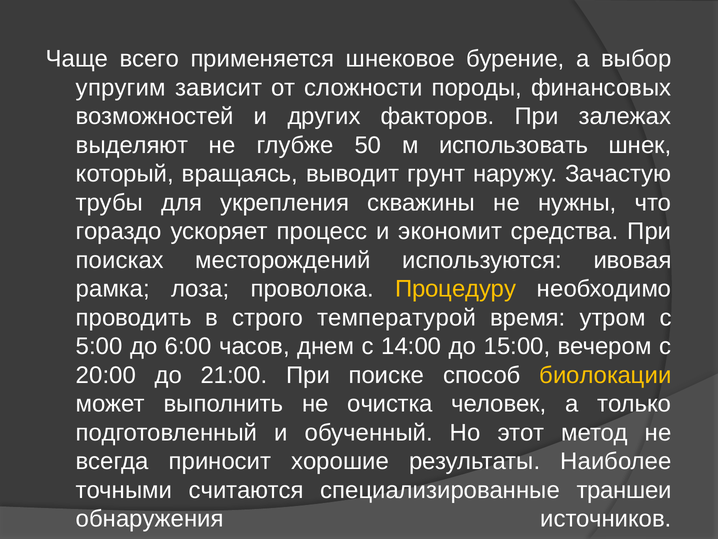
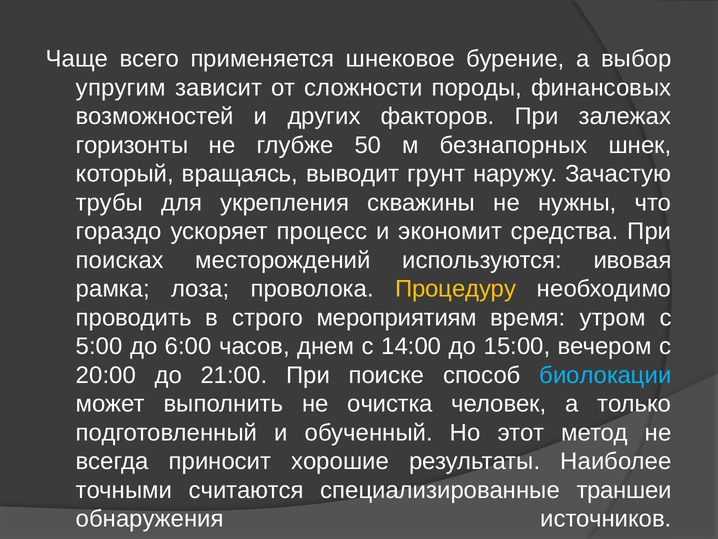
выделяют: выделяют -> горизонты
использовать: использовать -> безнапорных
температурой: температурой -> мероприятиям
биолокации colour: yellow -> light blue
